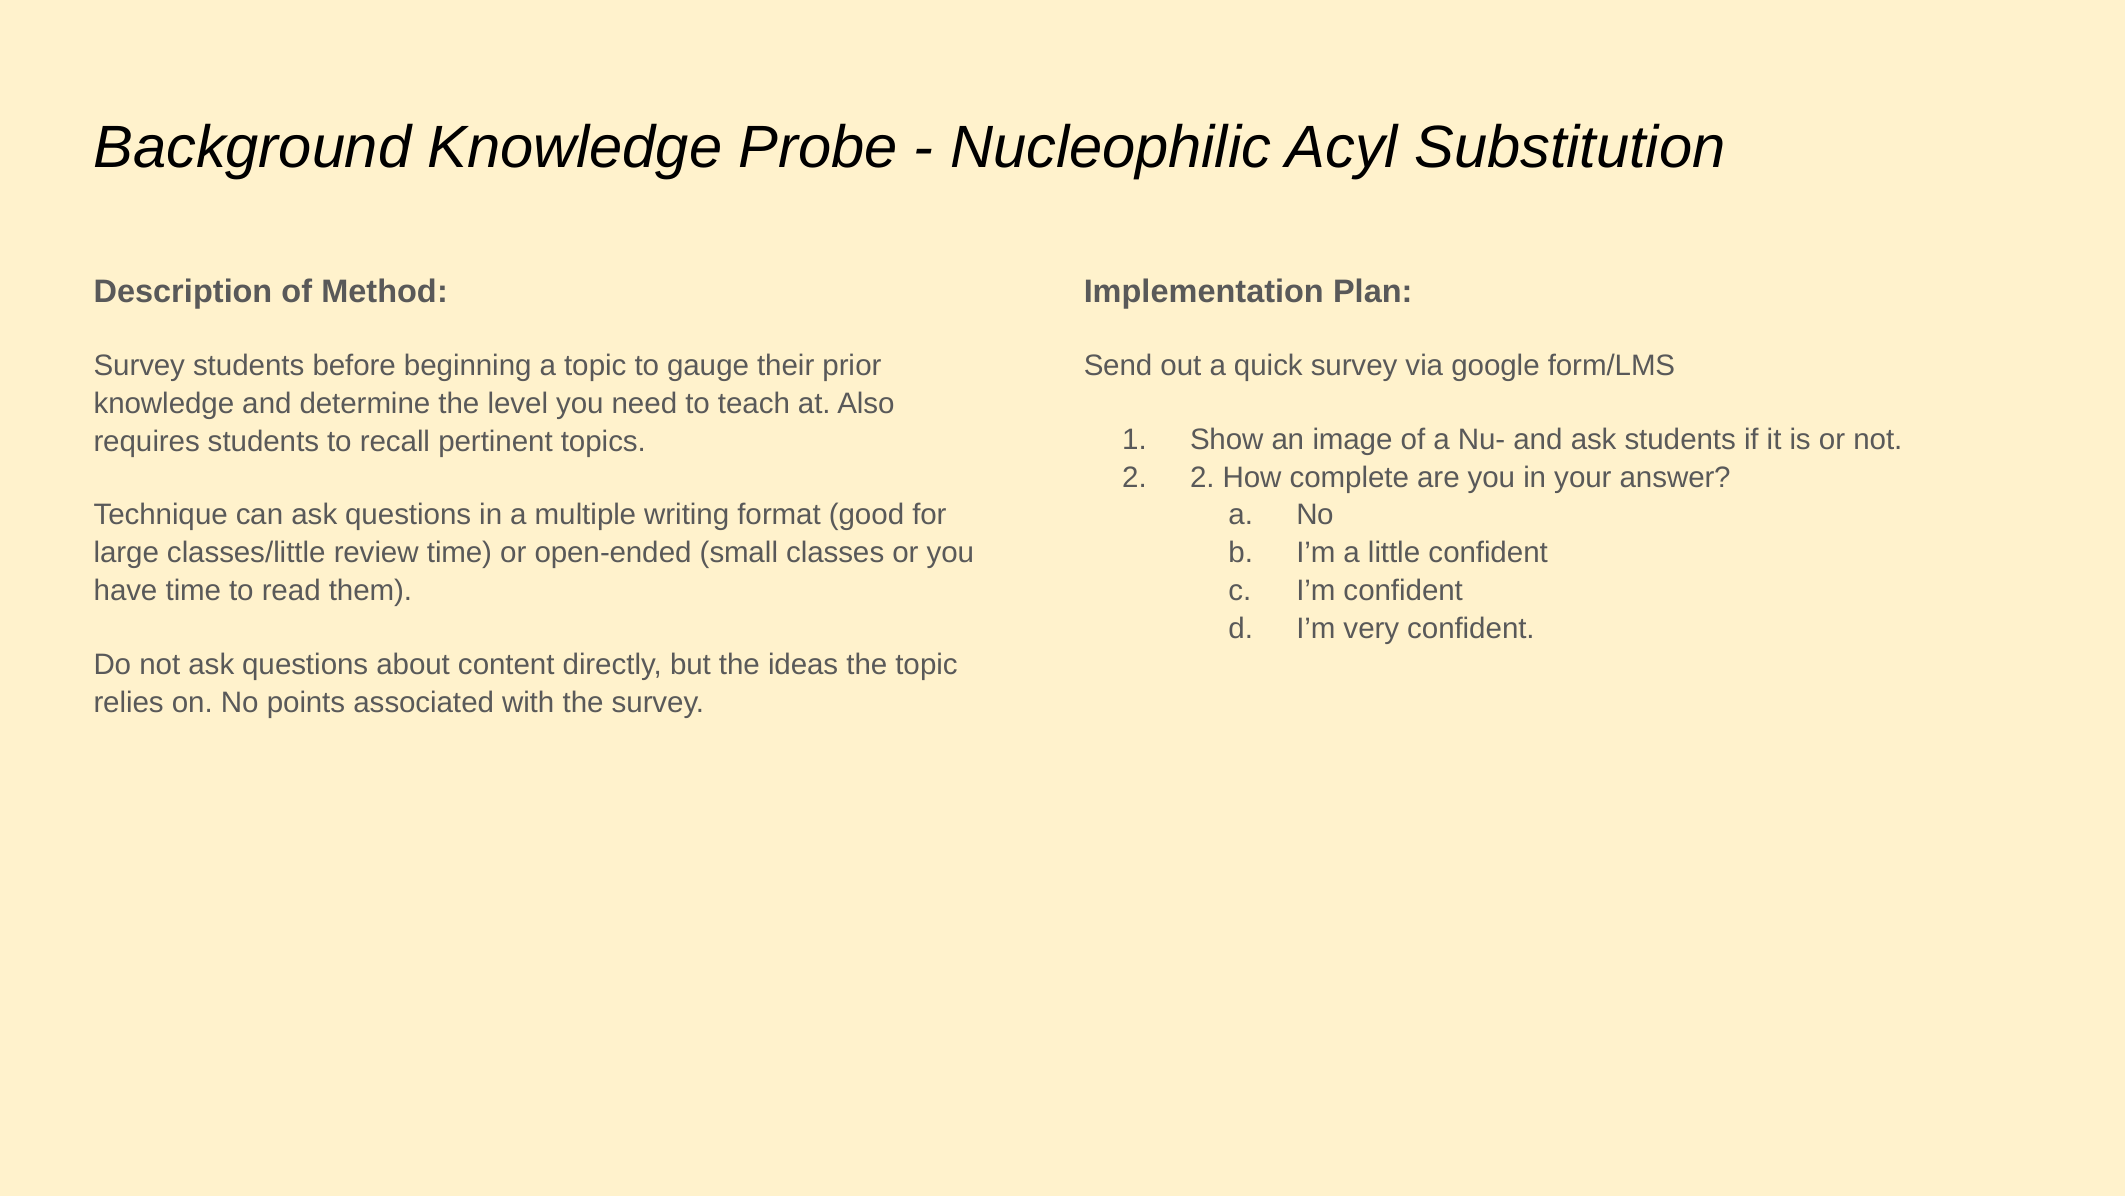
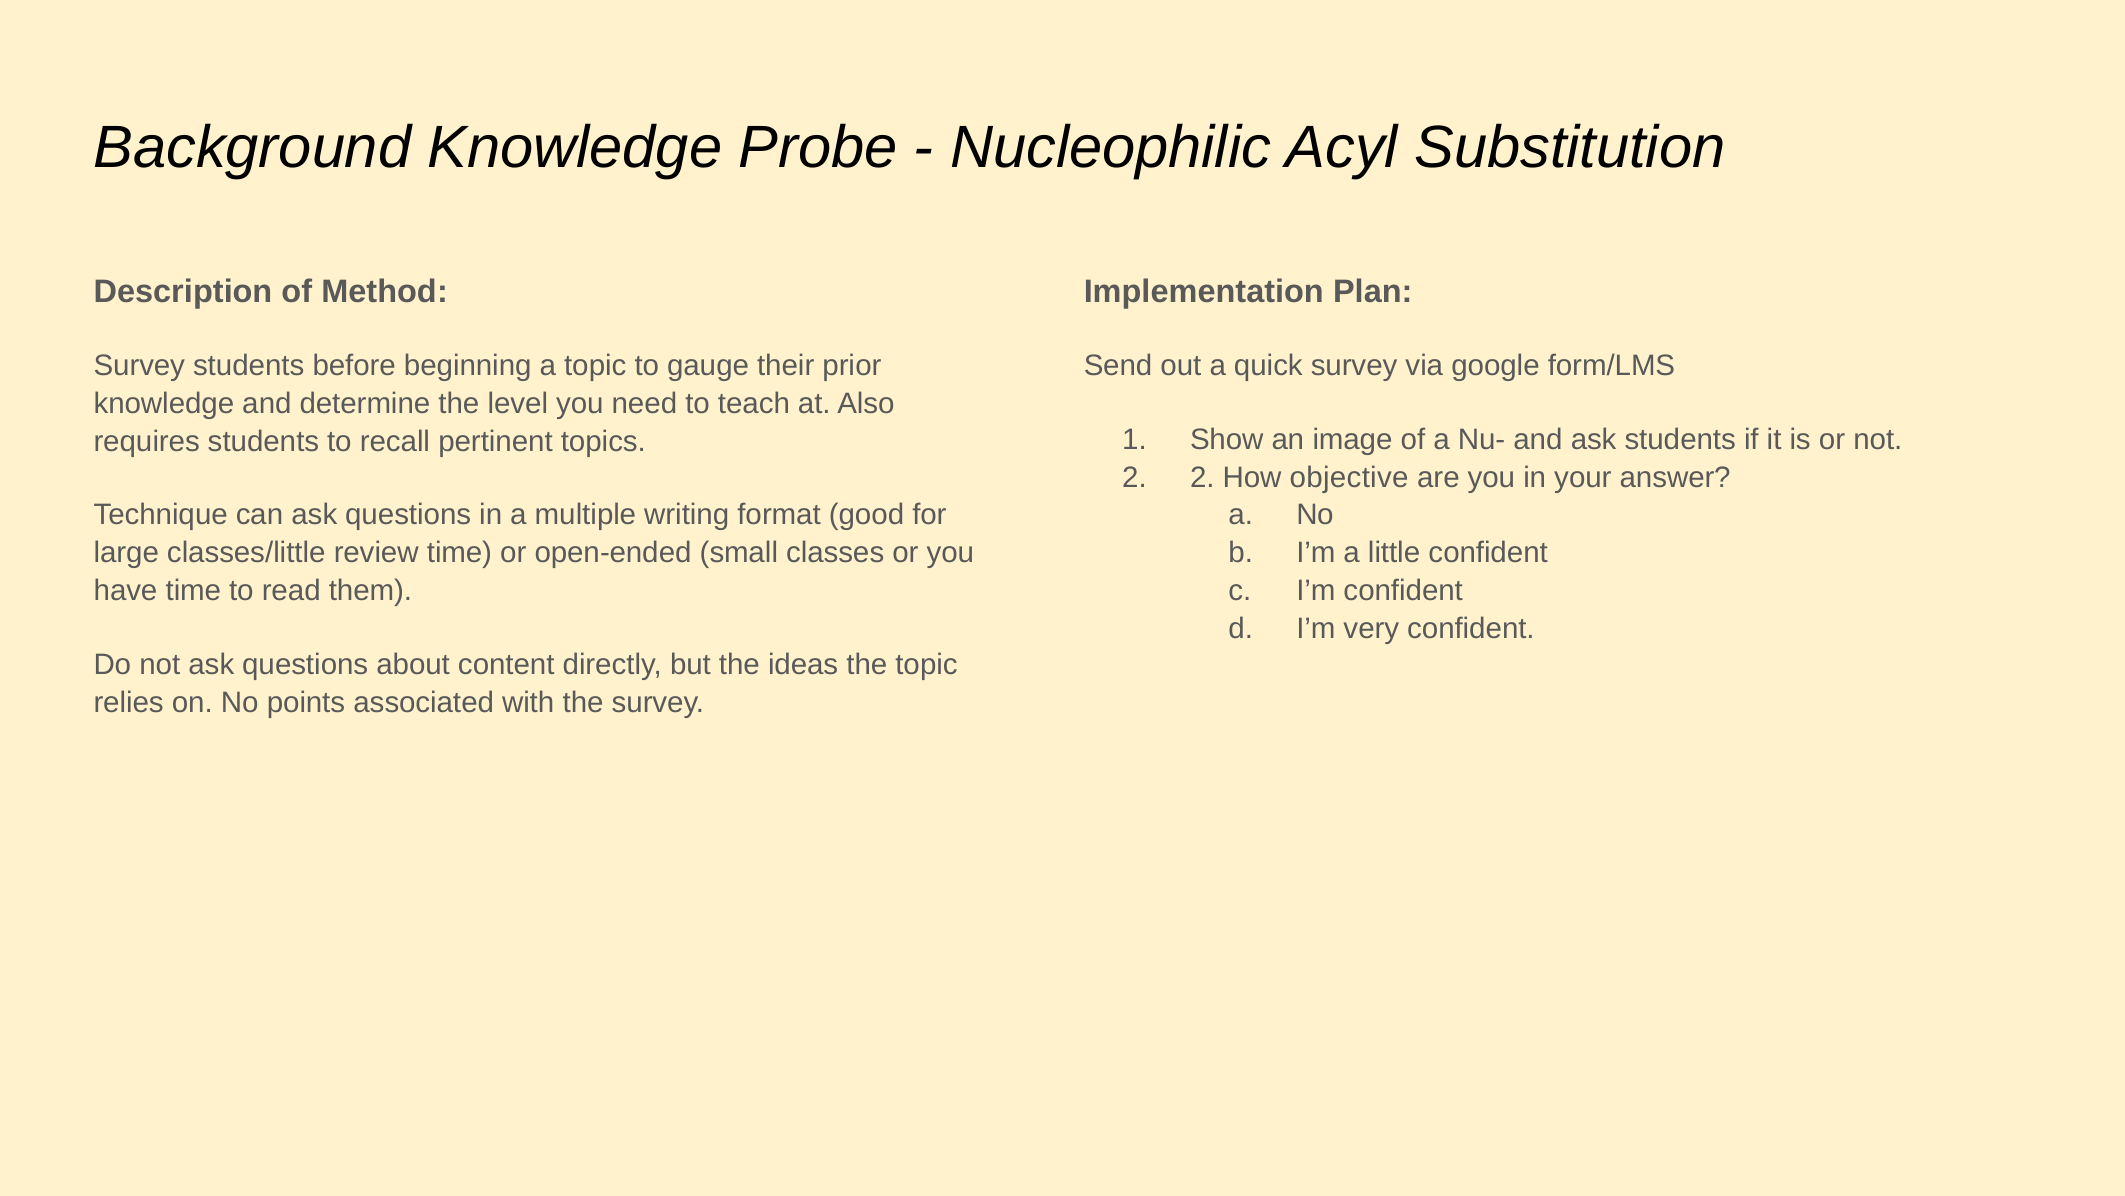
complete: complete -> objective
